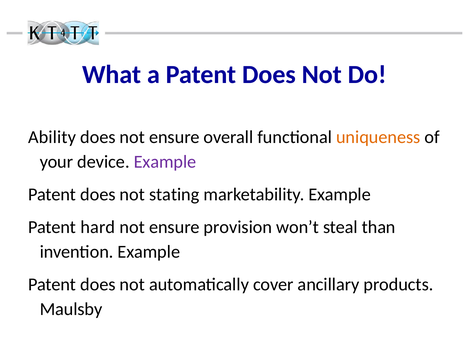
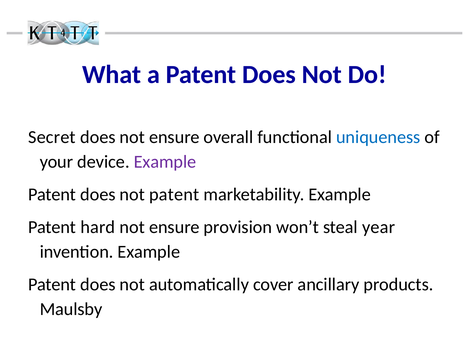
Ability: Ability -> Secret
uniqueness colour: orange -> blue
not stating: stating -> patent
than: than -> year
